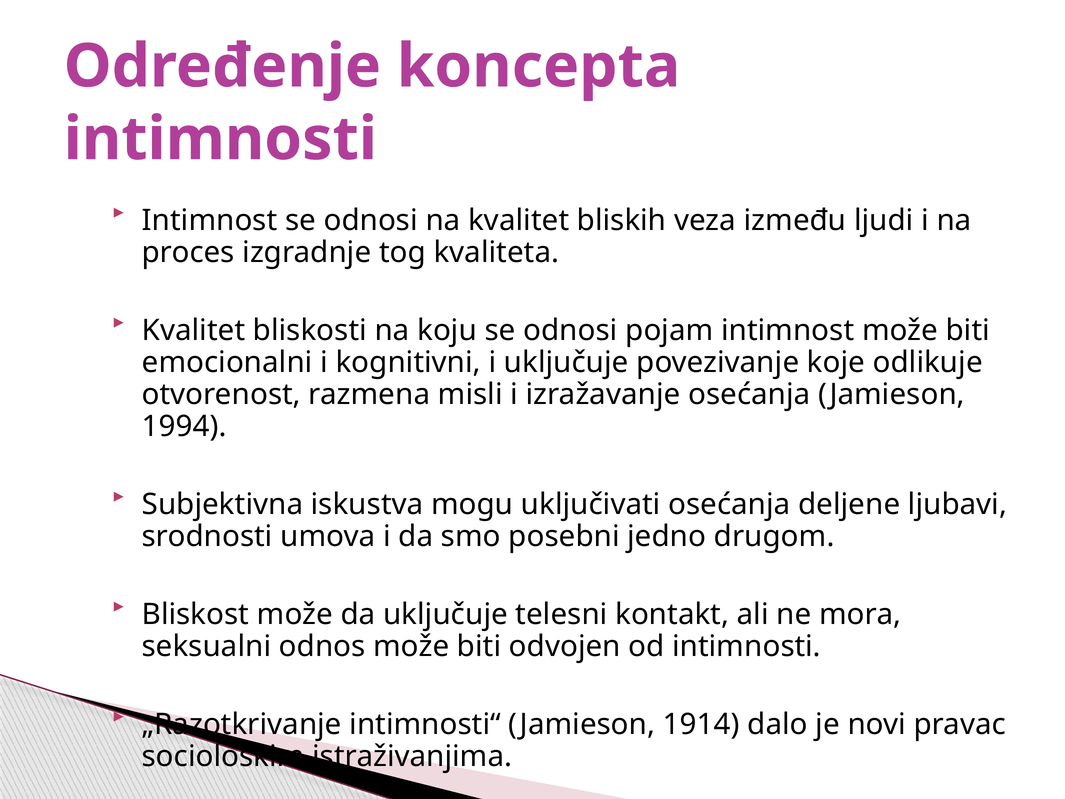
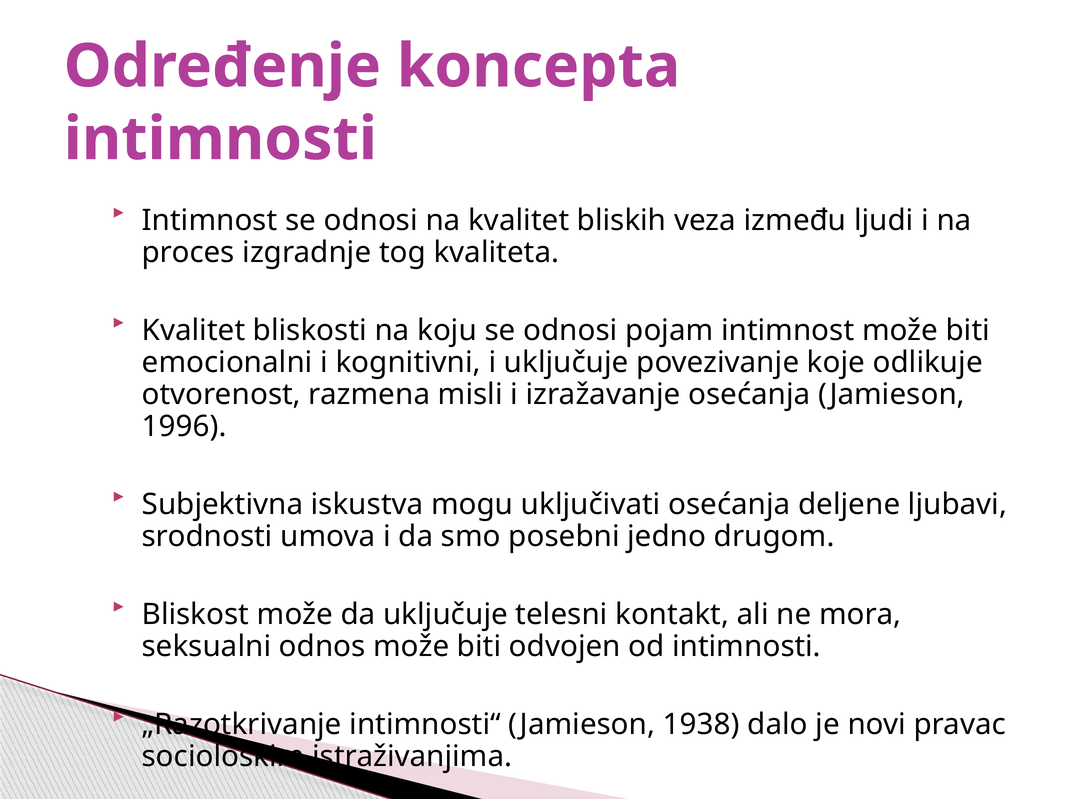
1994: 1994 -> 1996
1914: 1914 -> 1938
